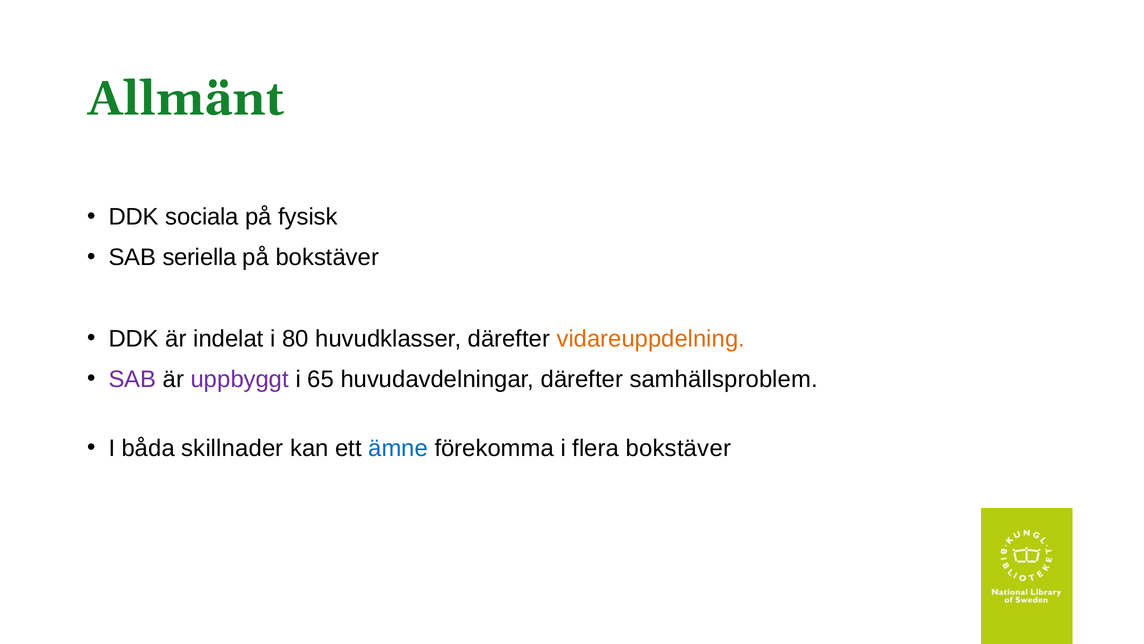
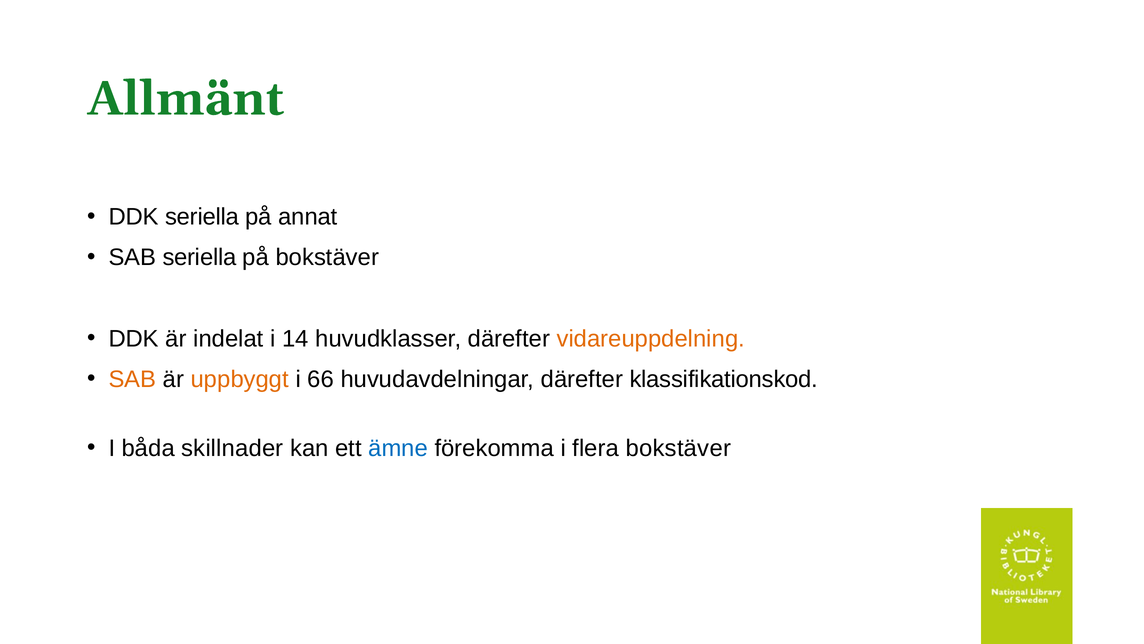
DDK sociala: sociala -> seriella
fysisk: fysisk -> annat
80: 80 -> 14
SAB at (132, 379) colour: purple -> orange
uppbyggt colour: purple -> orange
65: 65 -> 66
samhällsproblem: samhällsproblem -> klassifikationskod
